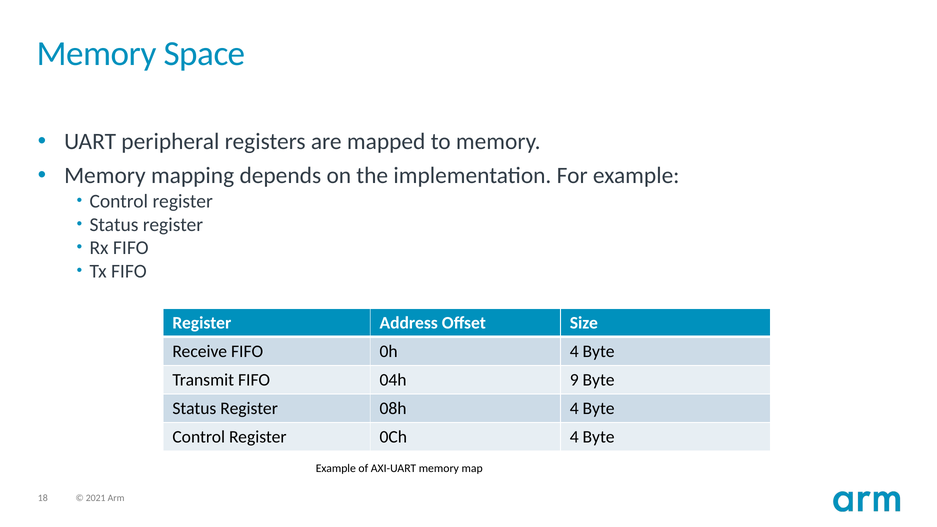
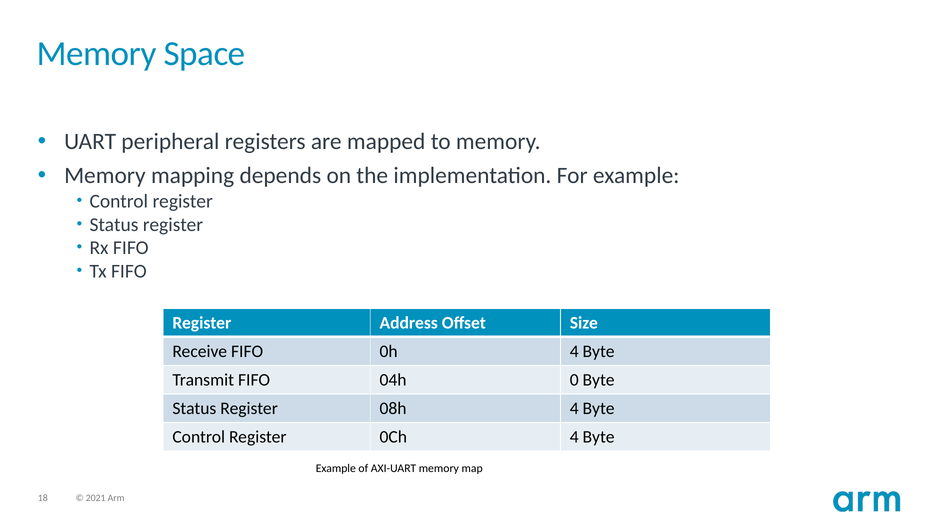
9: 9 -> 0
